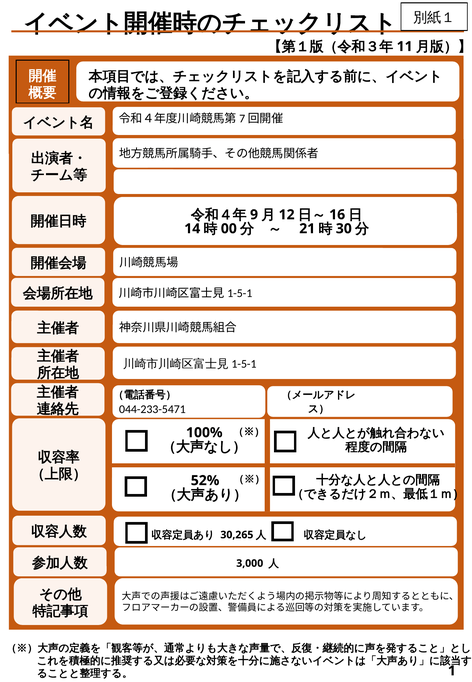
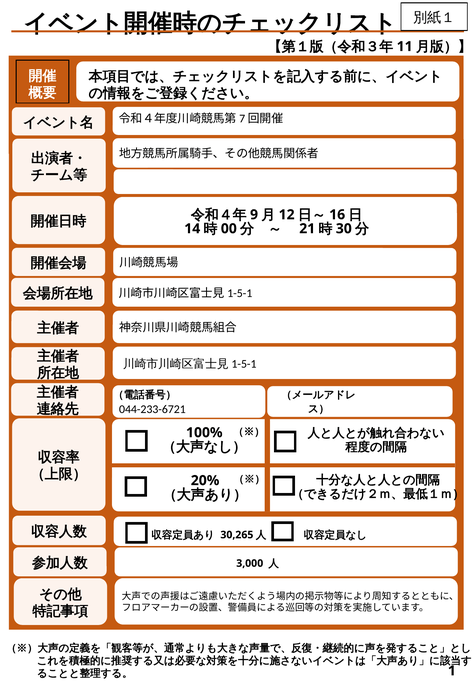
044-233-5471: 044-233-5471 -> 044-233-6721
52%: 52% -> 20%
